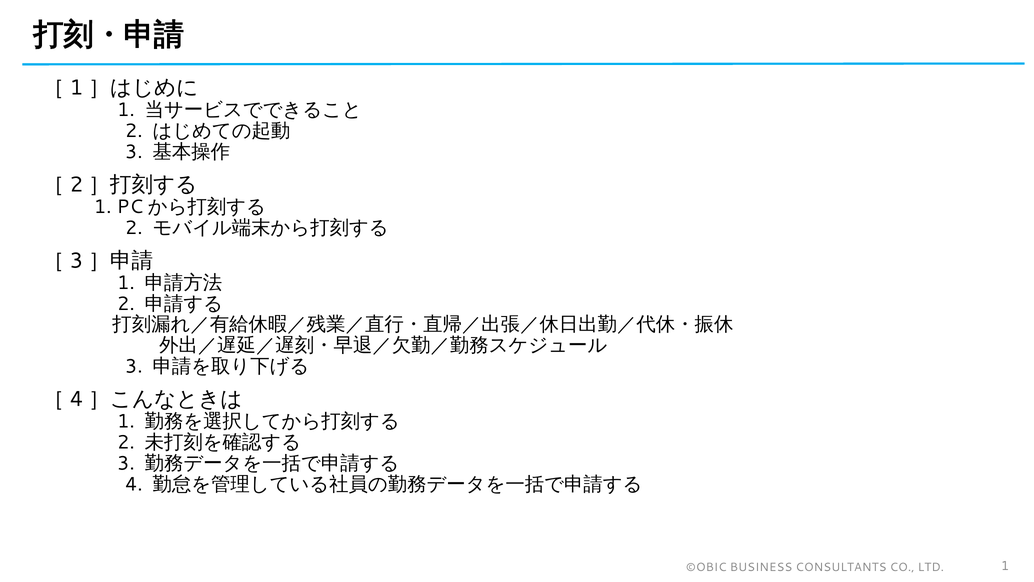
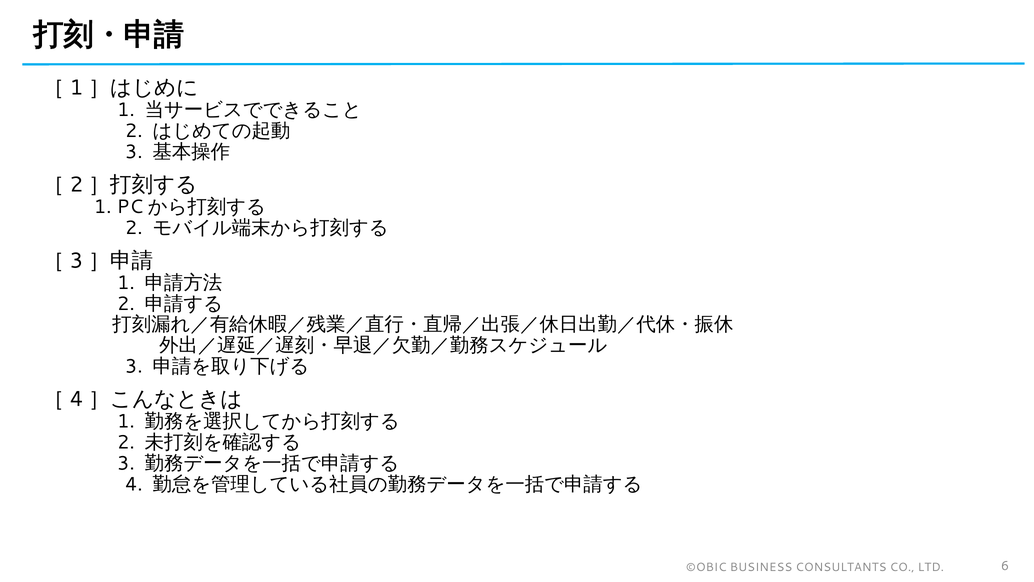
LTD 1: 1 -> 6
